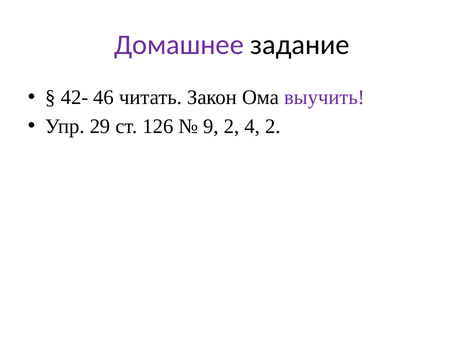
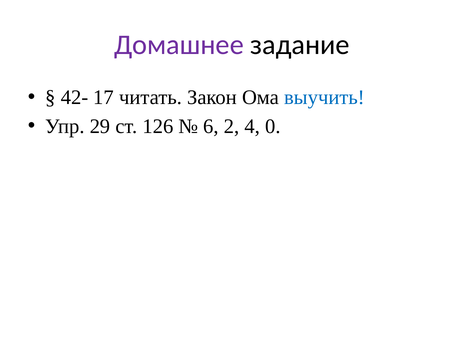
46: 46 -> 17
выучить colour: purple -> blue
9: 9 -> 6
4 2: 2 -> 0
